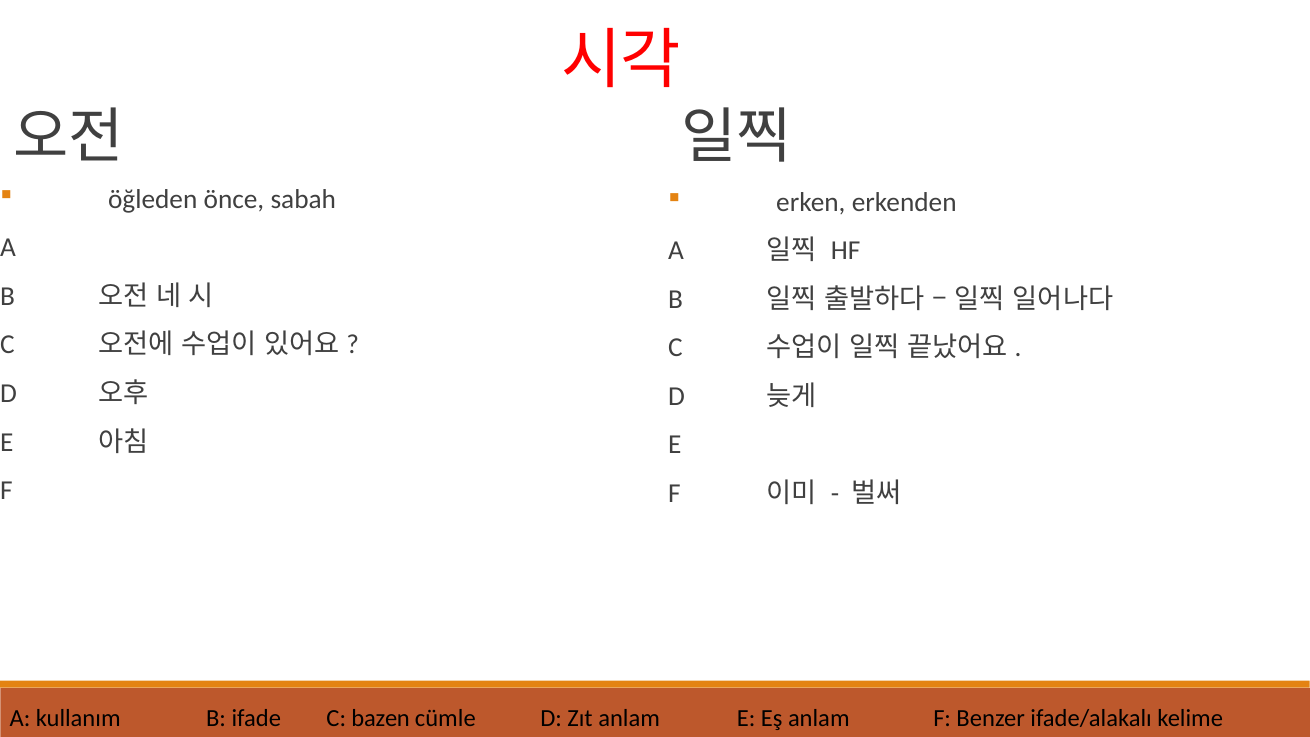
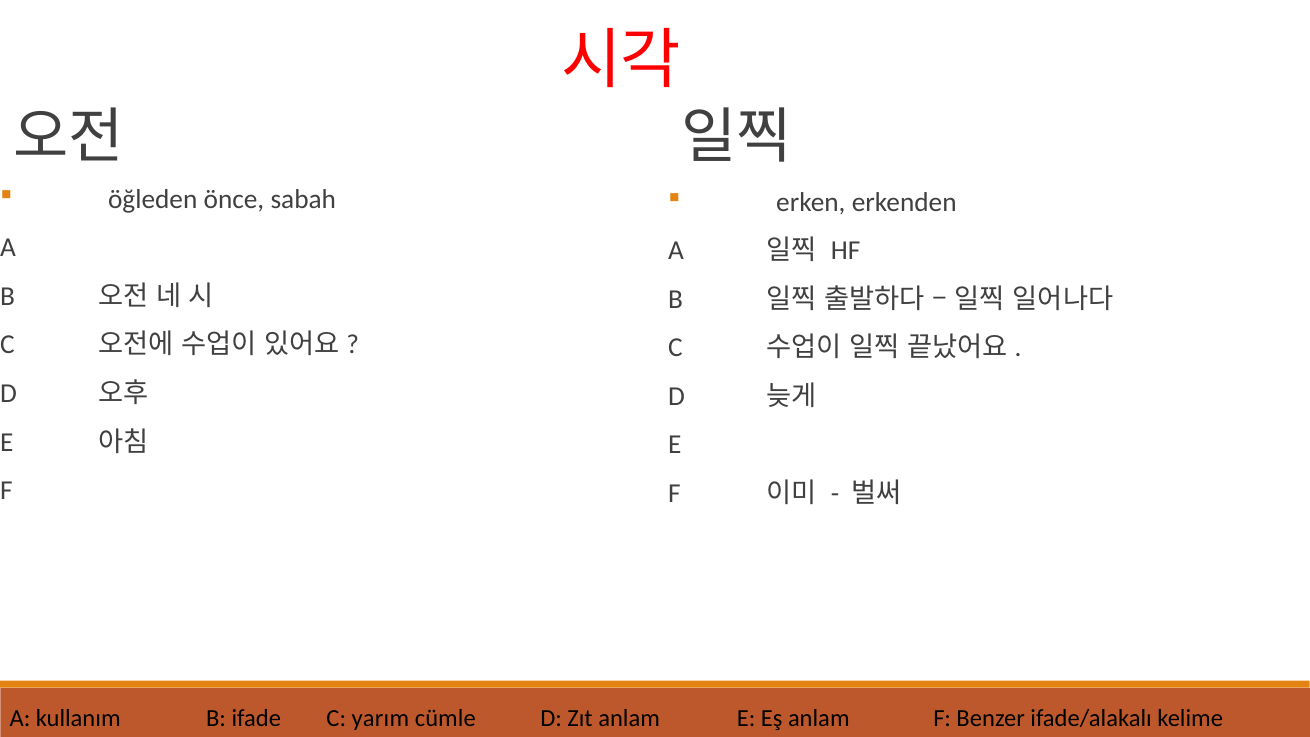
bazen: bazen -> yarım
